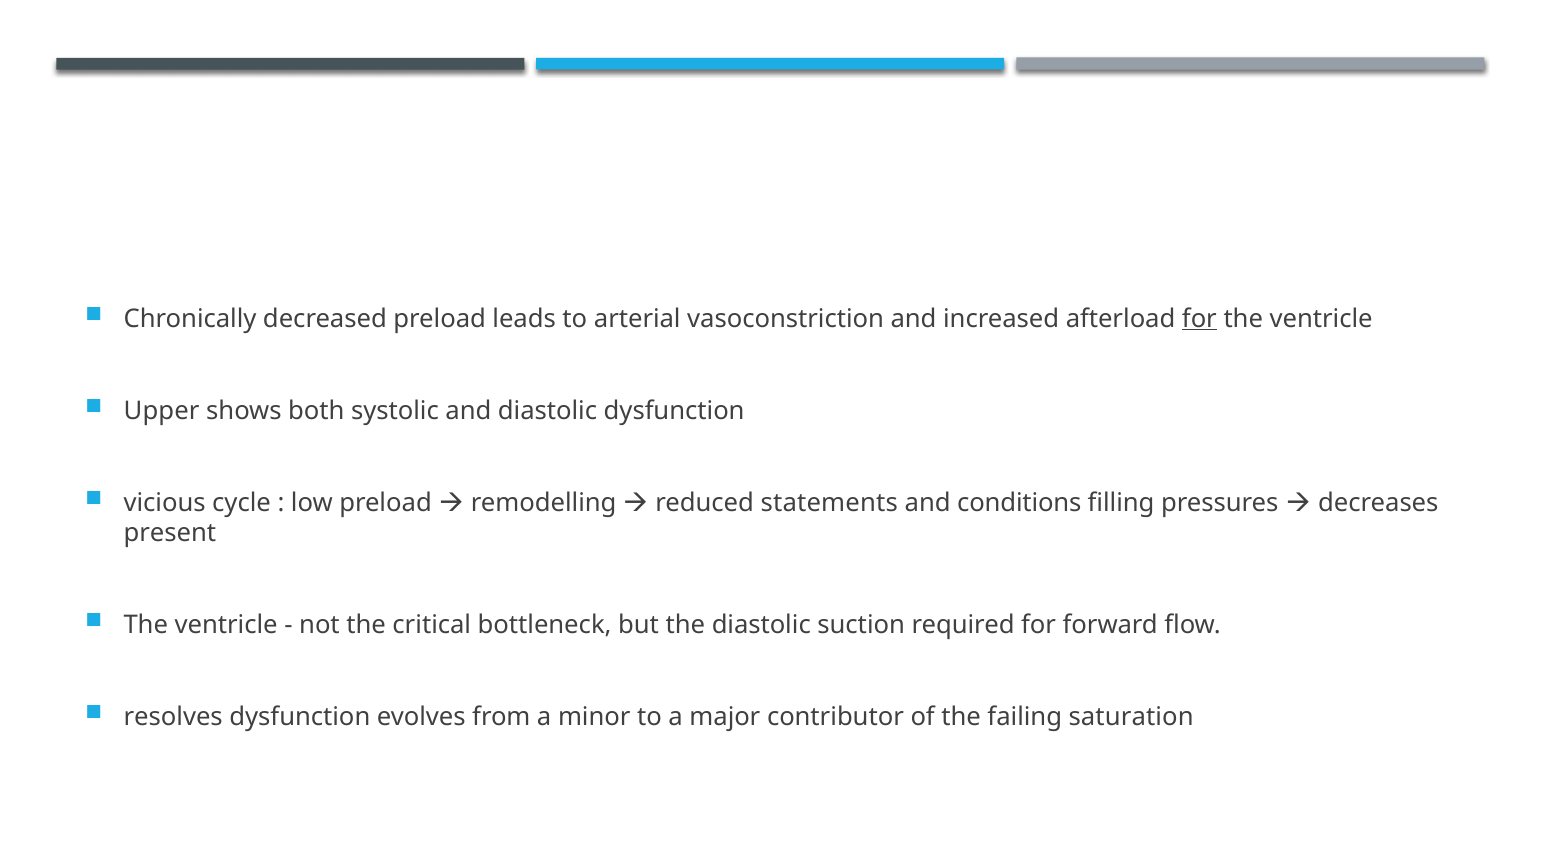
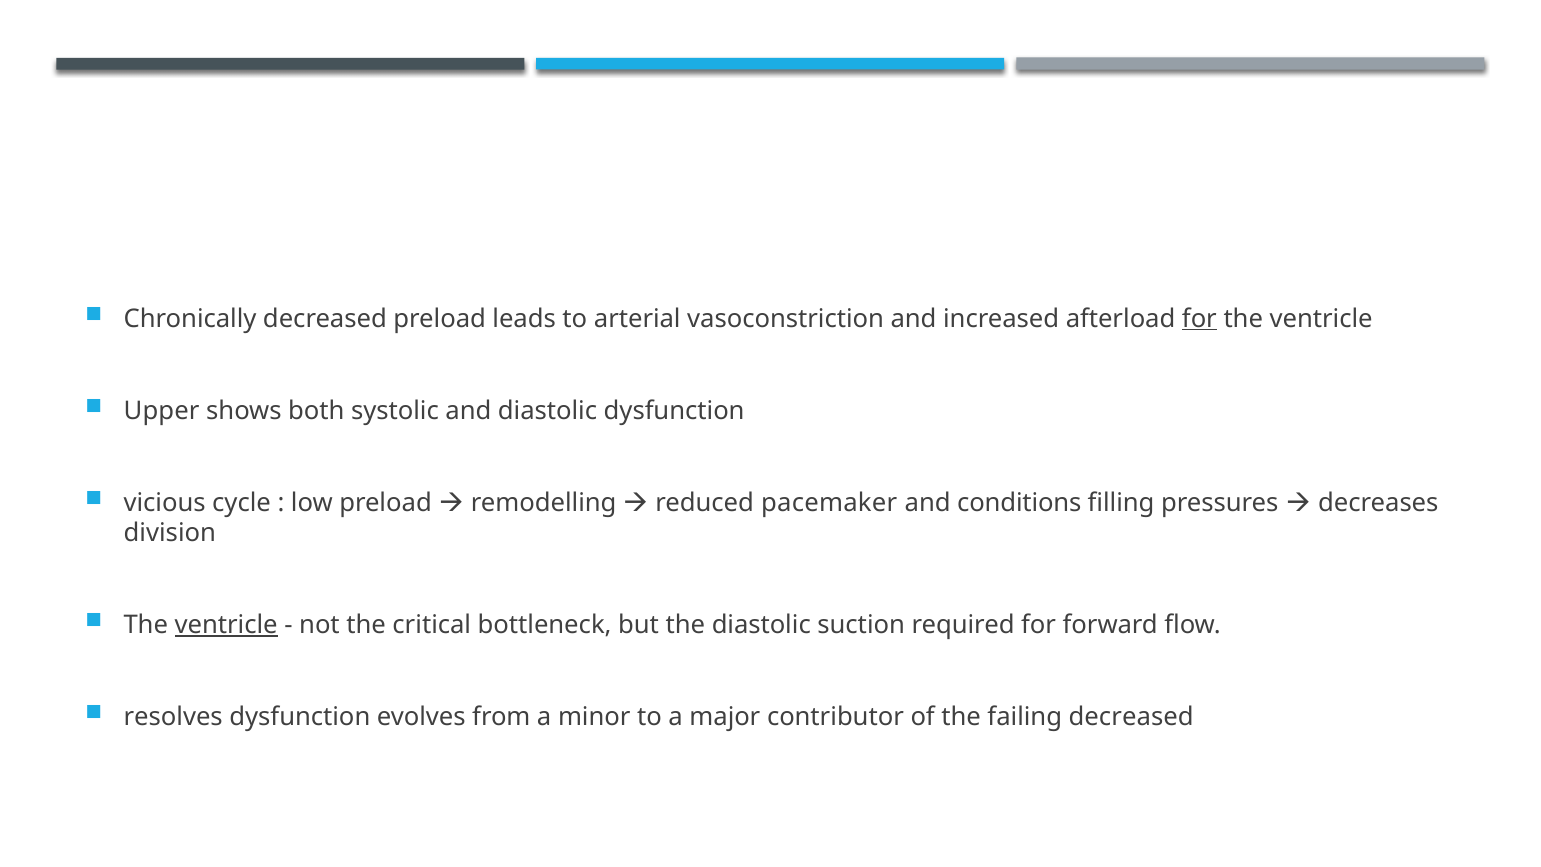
statements: statements -> pacemaker
present: present -> division
ventricle at (226, 625) underline: none -> present
failing saturation: saturation -> decreased
